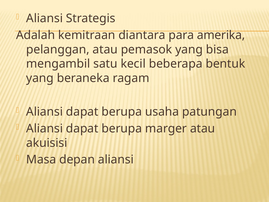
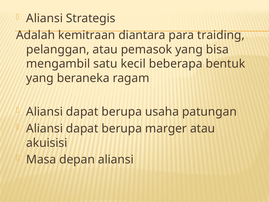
amerika: amerika -> traiding
